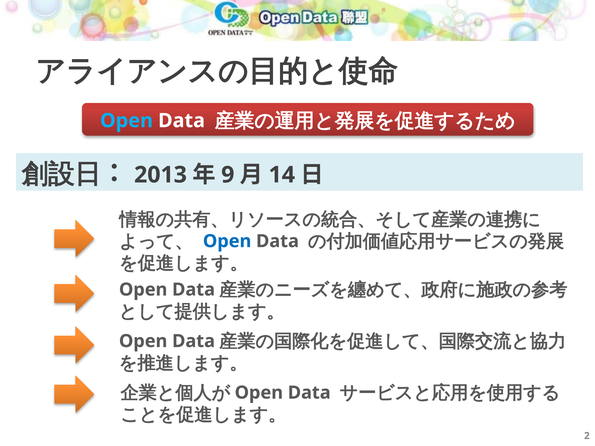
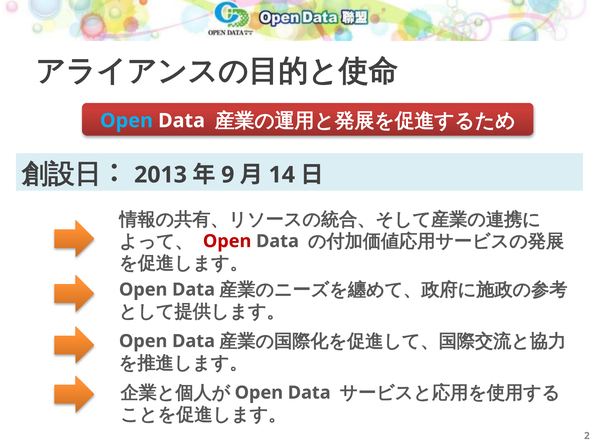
Open at (227, 241) colour: blue -> red
